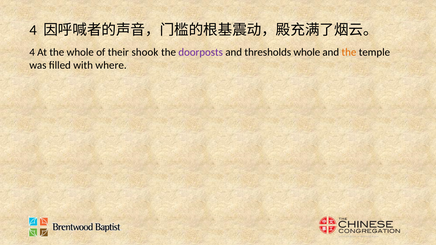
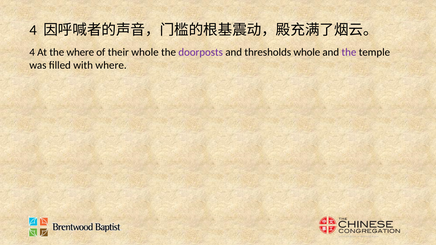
the whole: whole -> where
their shook: shook -> whole
the at (349, 52) colour: orange -> purple
